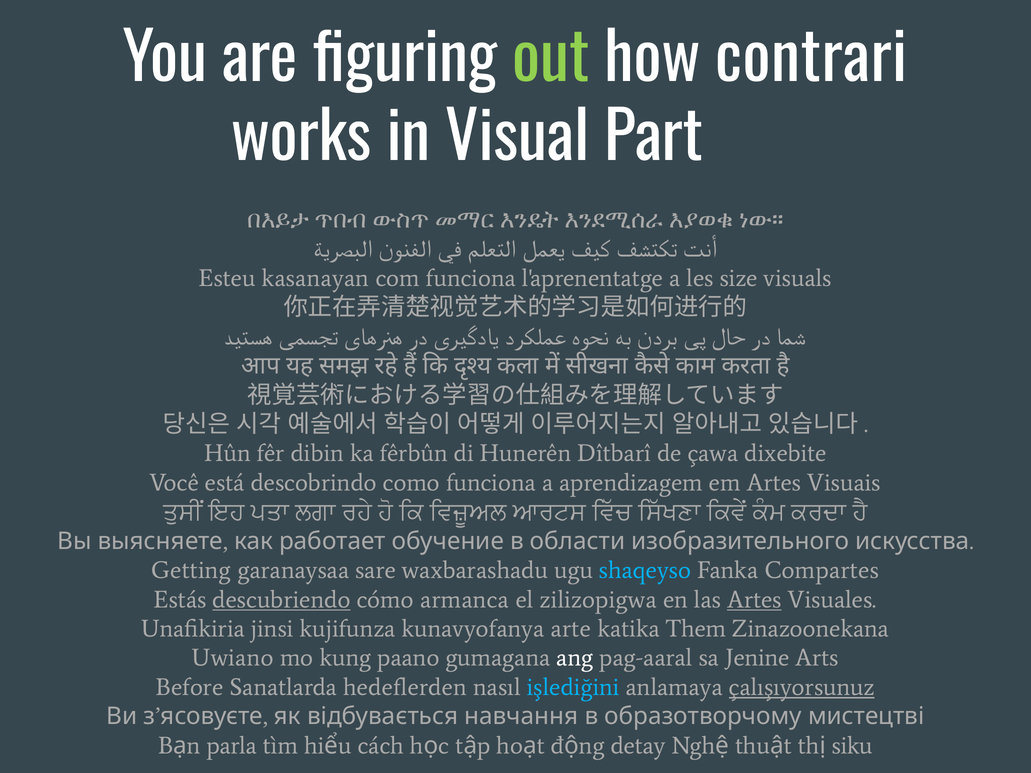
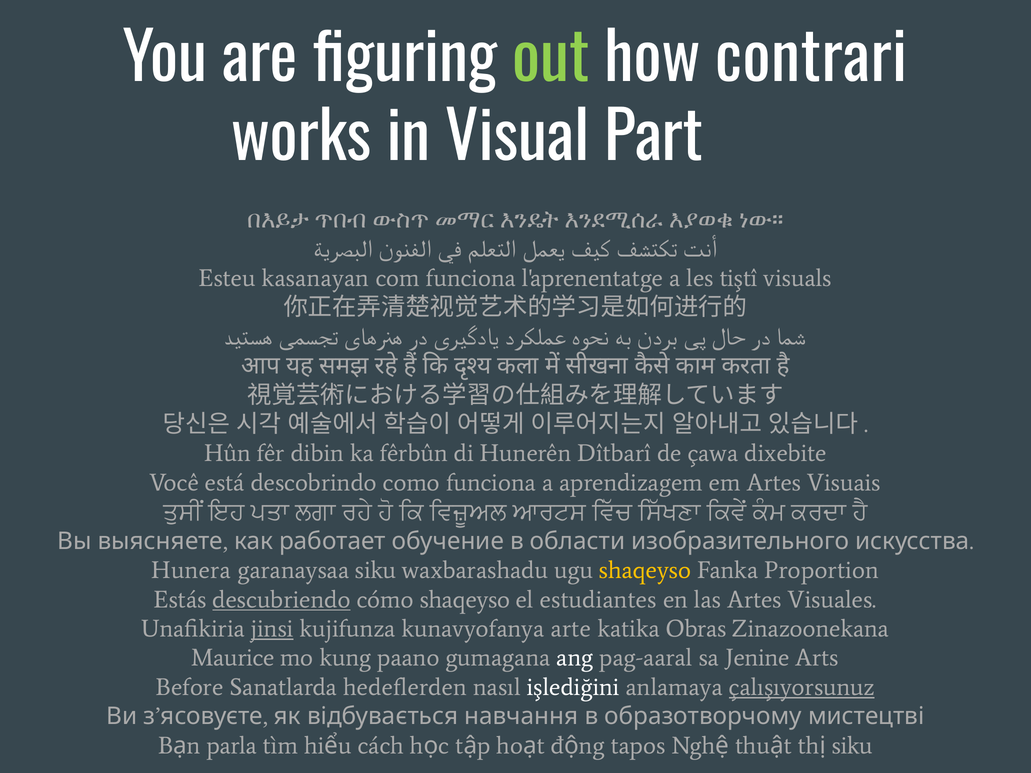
size: size -> tiştî
Getting: Getting -> Hunera
garanaysaa sare: sare -> siku
shaqeyso at (645, 571) colour: light blue -> yellow
Compartes: Compartes -> Proportion
cómo armanca: armanca -> shaqeyso
zilizopigwa: zilizopigwa -> estudiantes
Artes at (754, 600) underline: present -> none
jinsi underline: none -> present
Them: Them -> Obras
Uwiano: Uwiano -> Maurice
işlediğini colour: light blue -> white
detay: detay -> tapos
